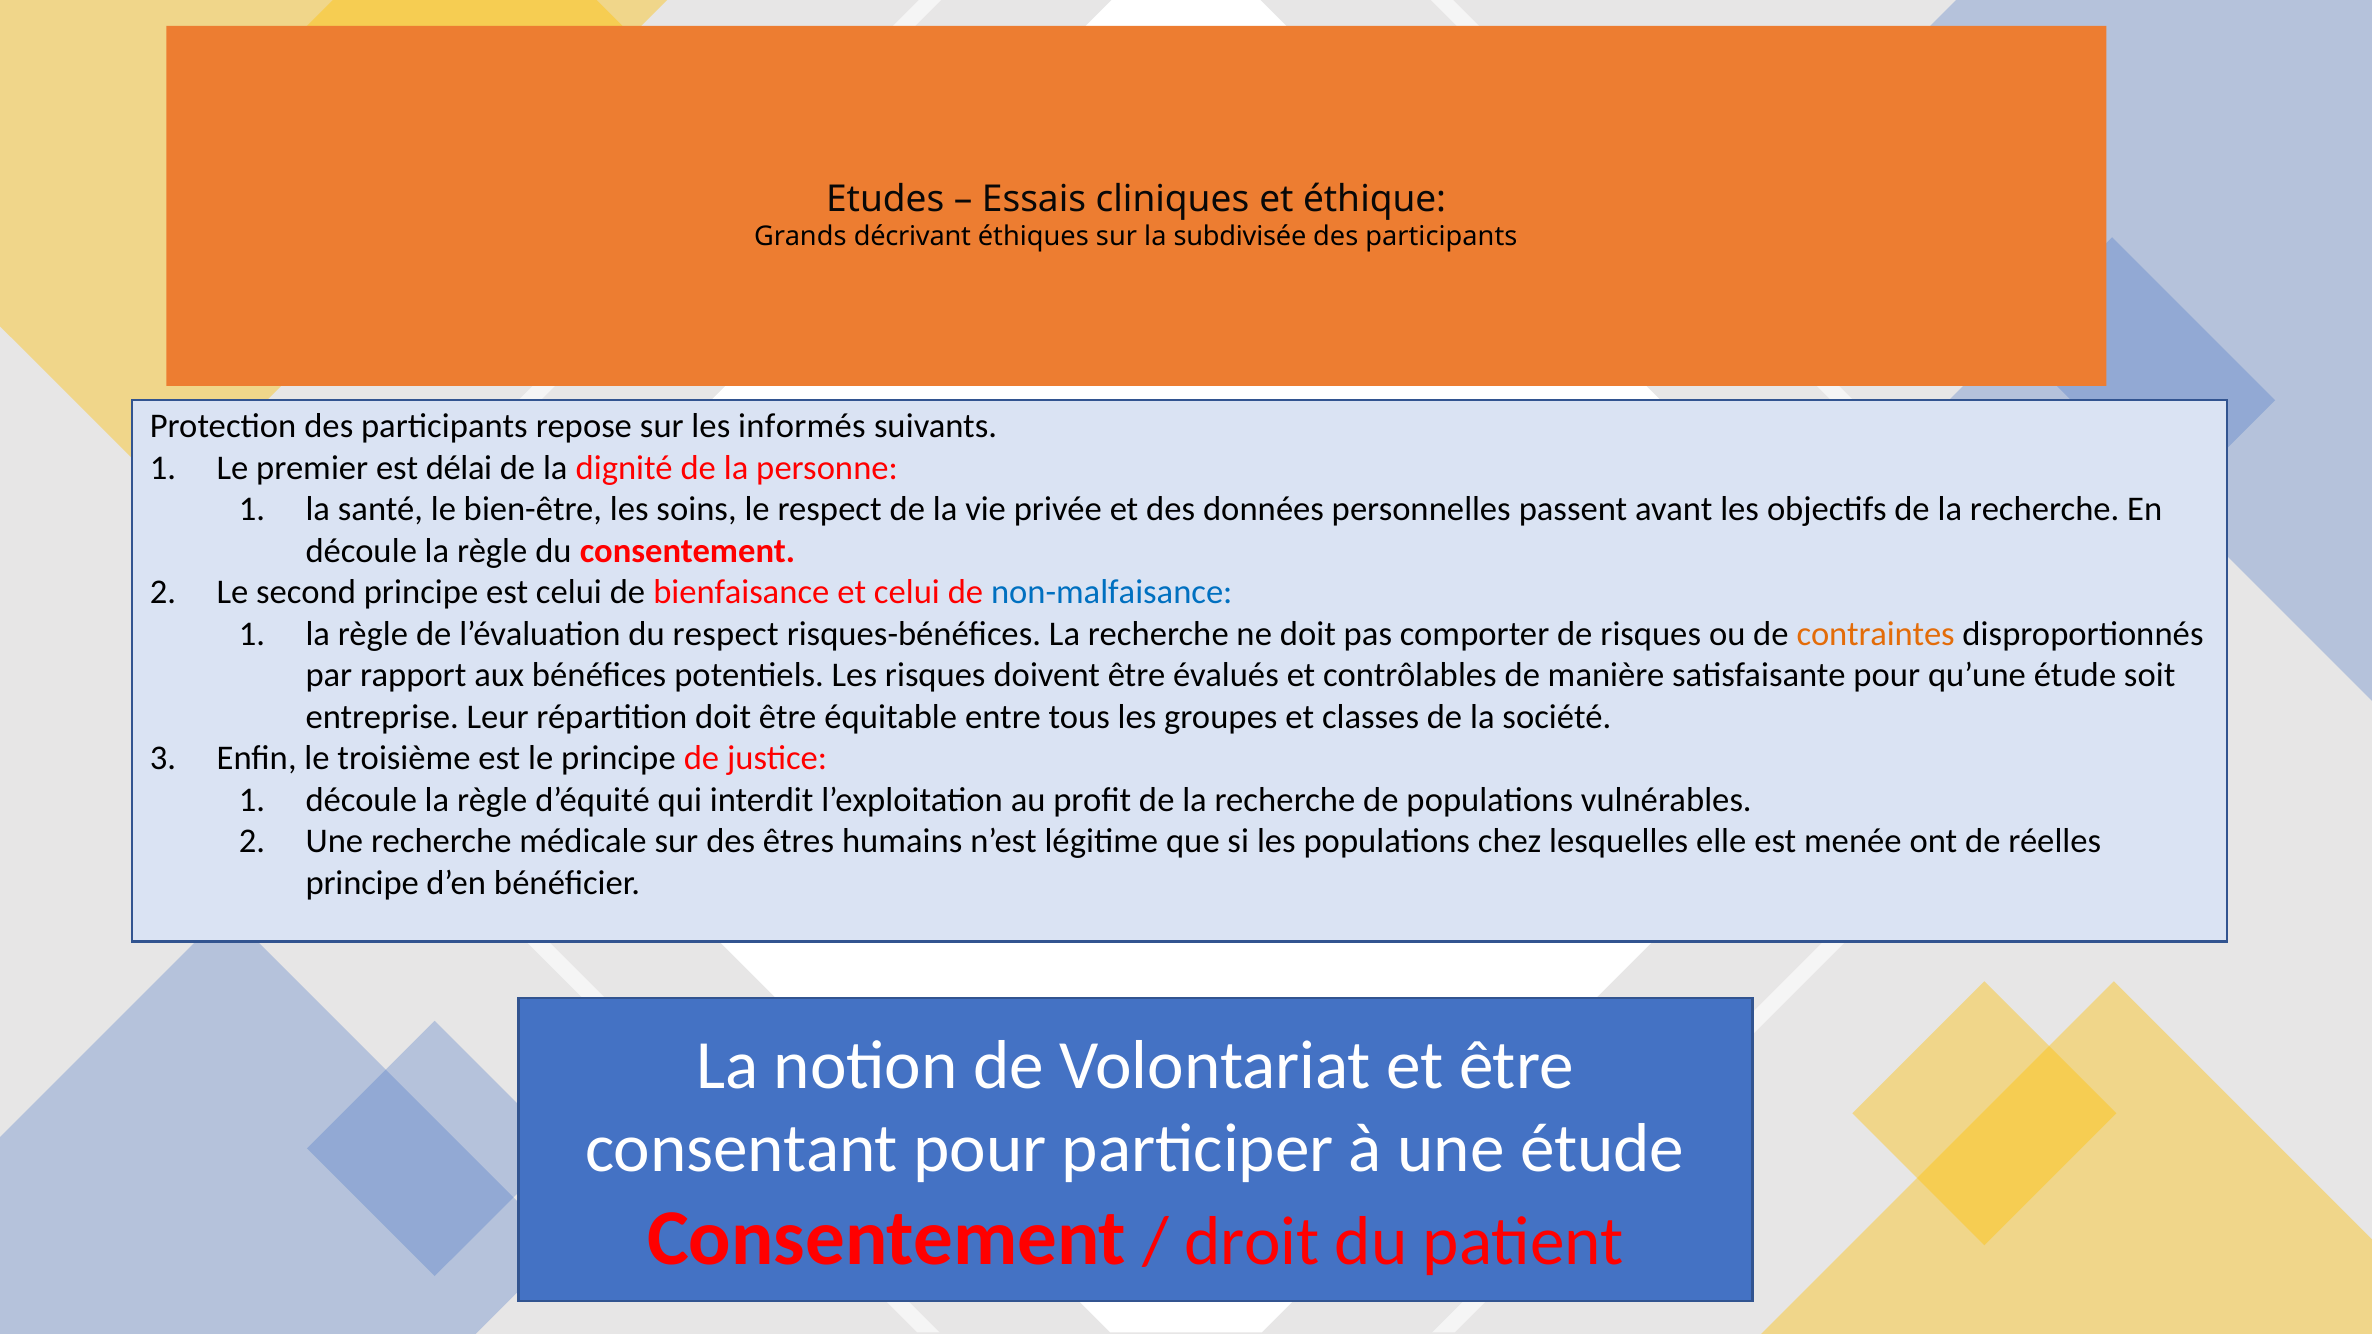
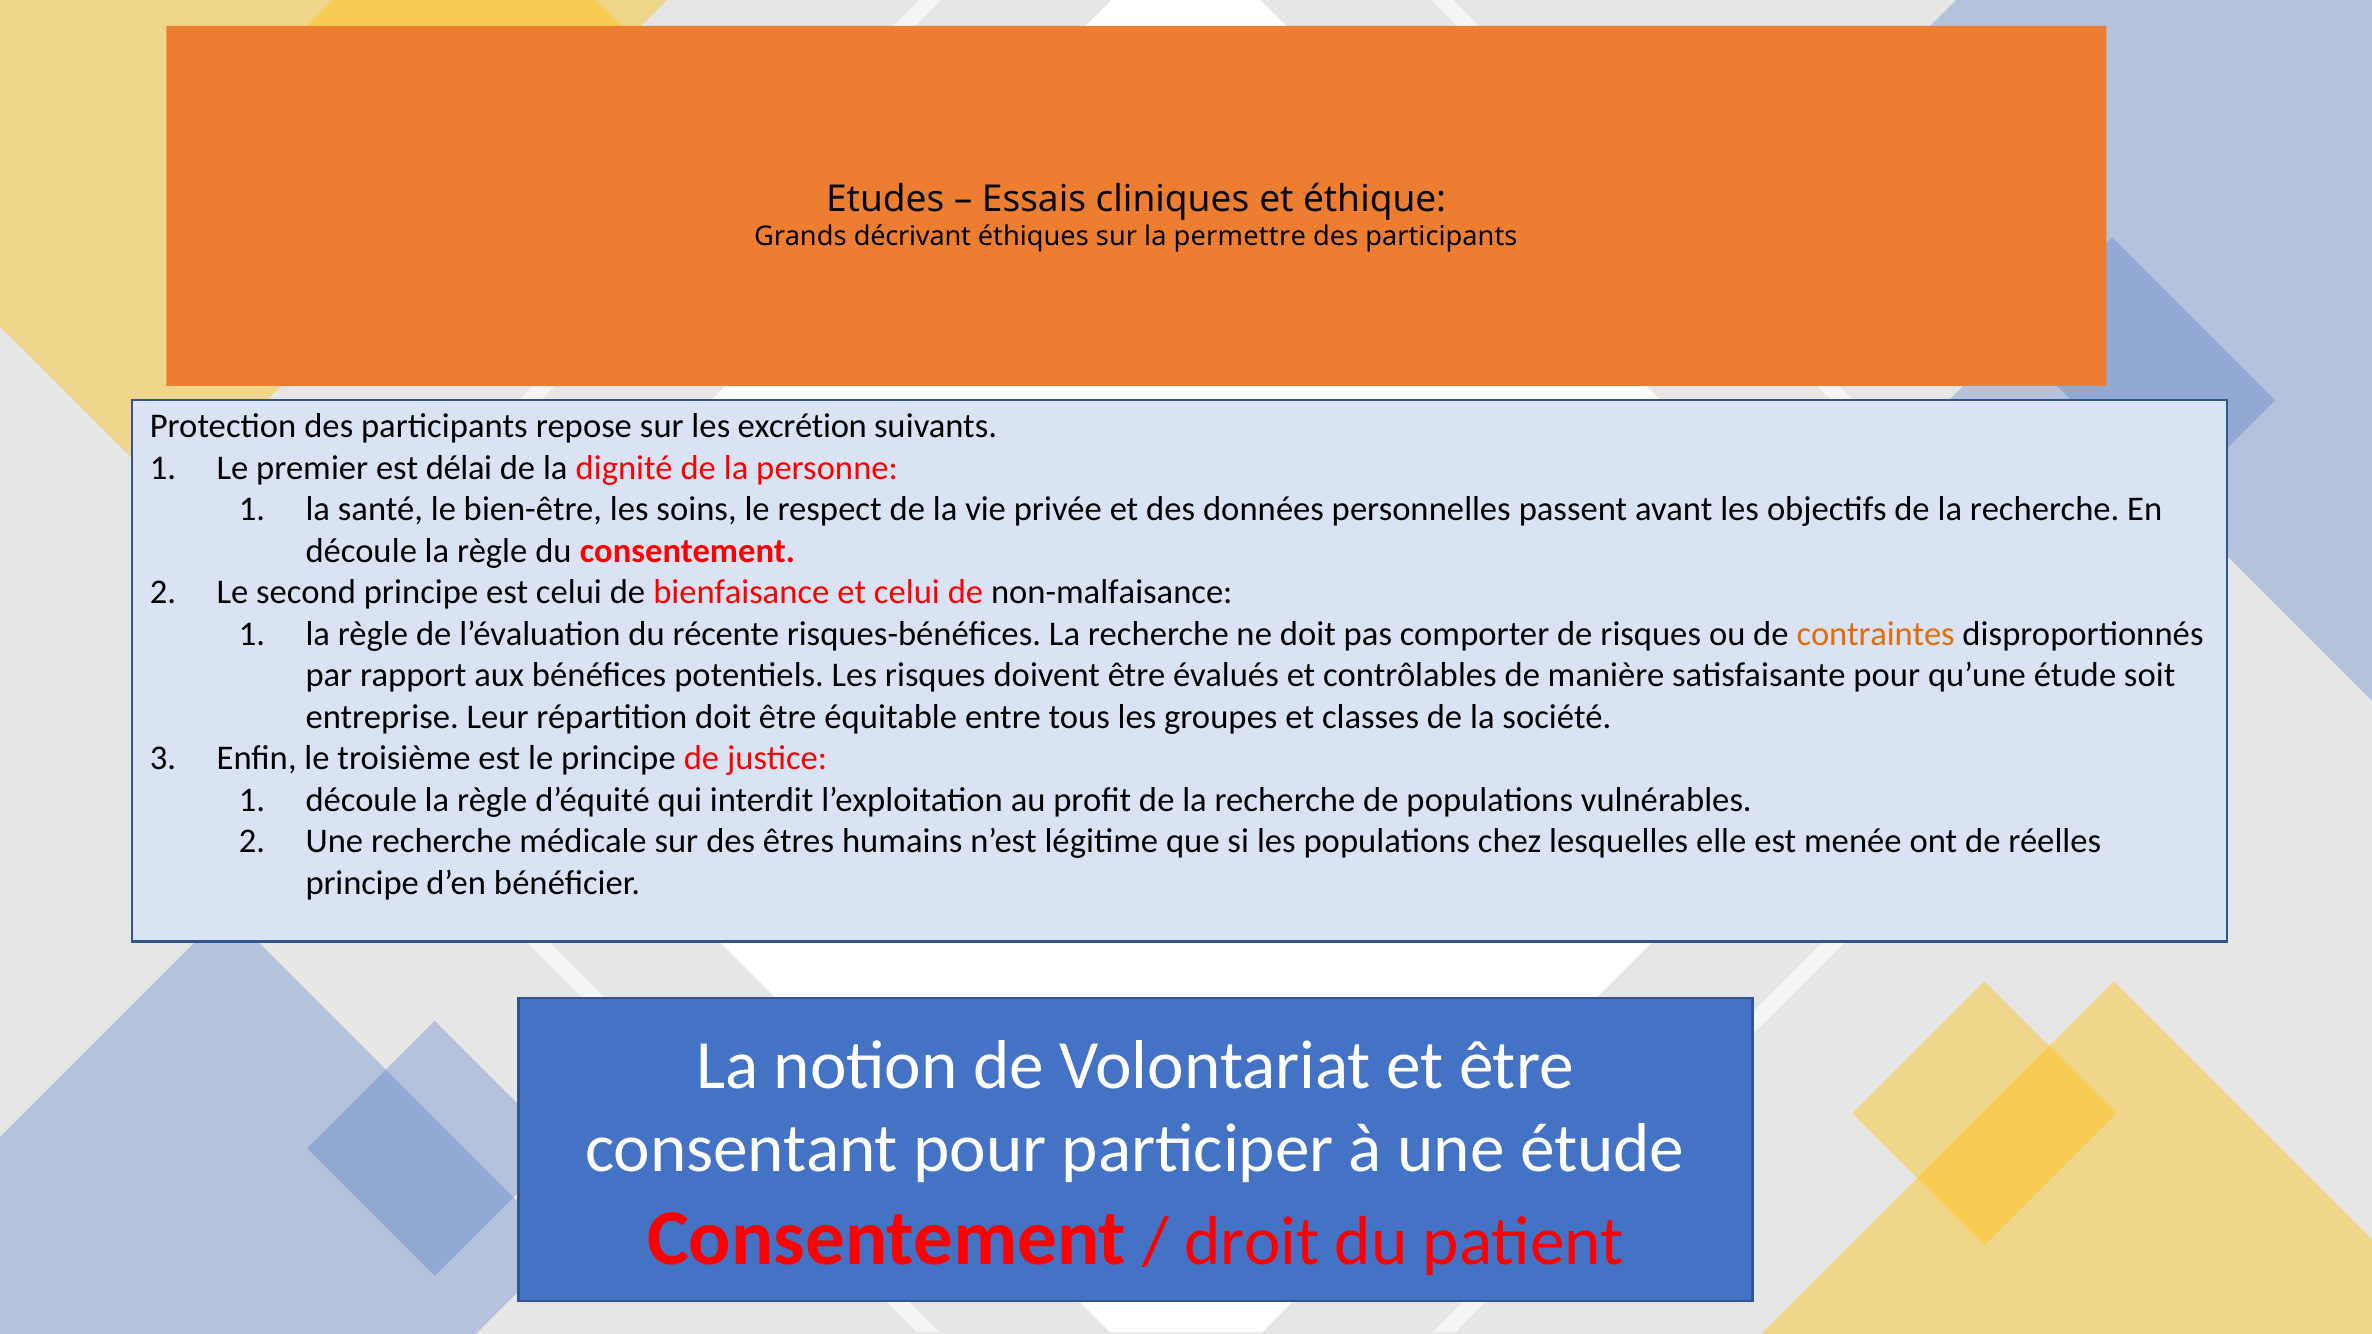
subdivisée: subdivisée -> permettre
informés: informés -> excrétion
non-malfaisance colour: blue -> black
du respect: respect -> récente
